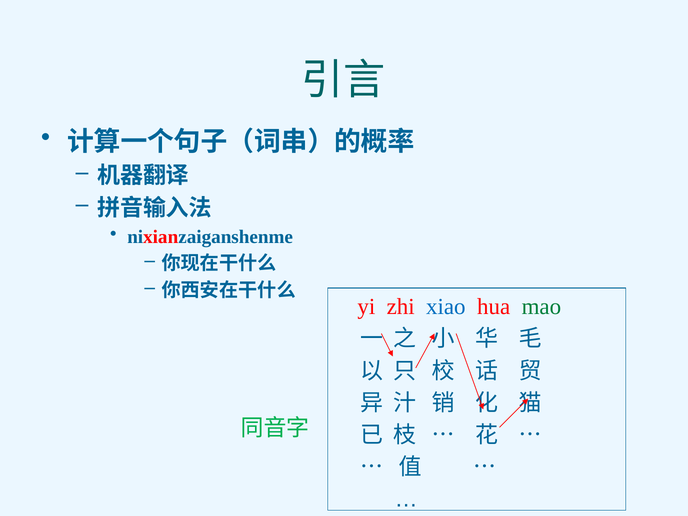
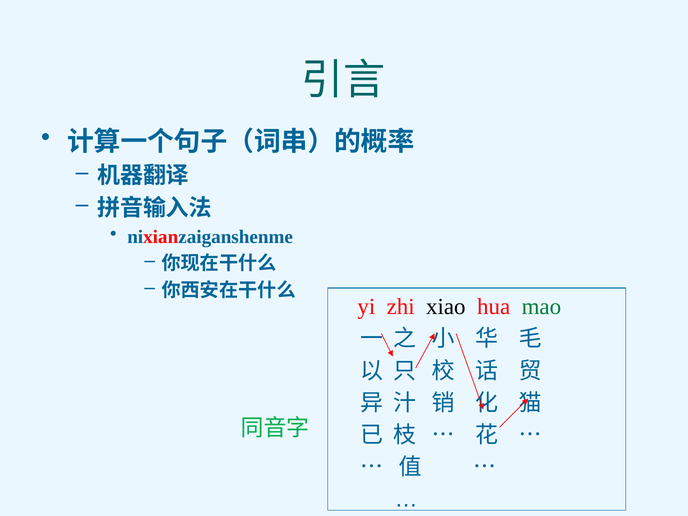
xiao colour: blue -> black
